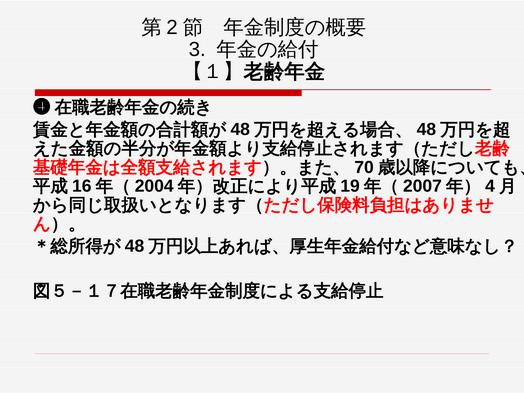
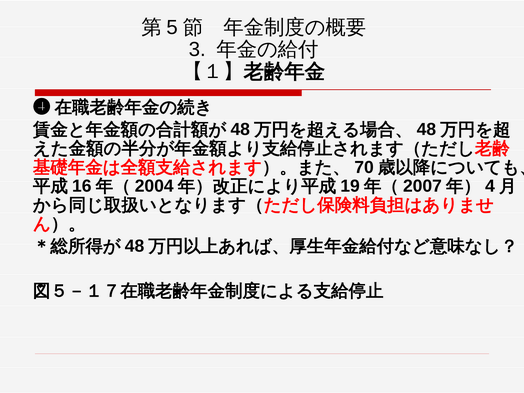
2: 2 -> 5
